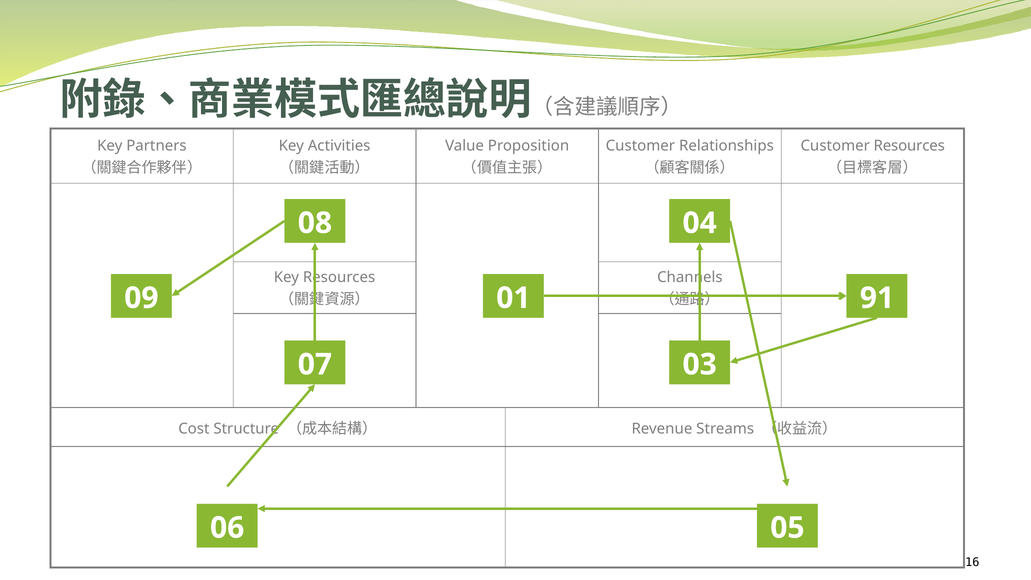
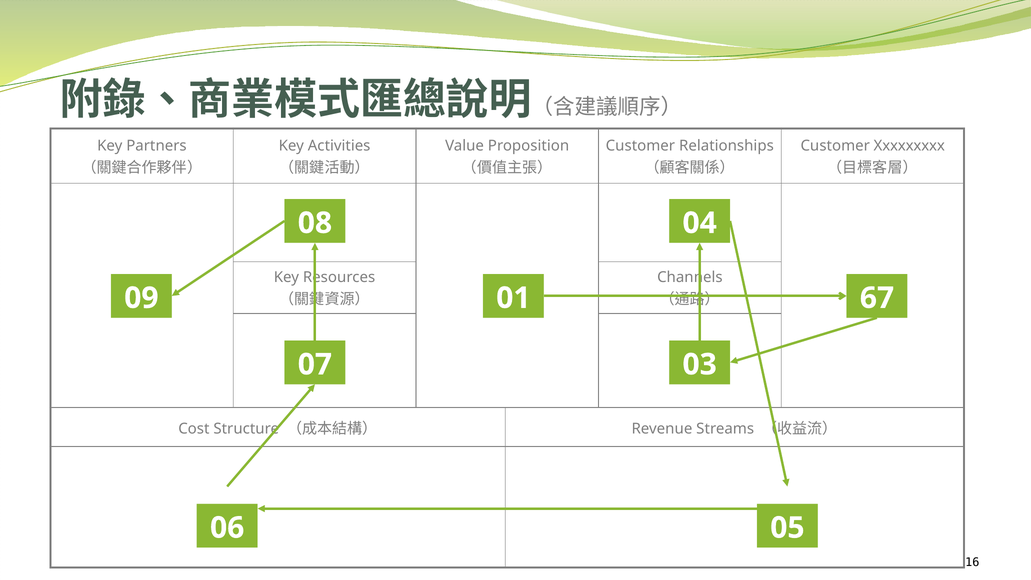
Customer Resources: Resources -> Xxxxxxxxx
91: 91 -> 67
